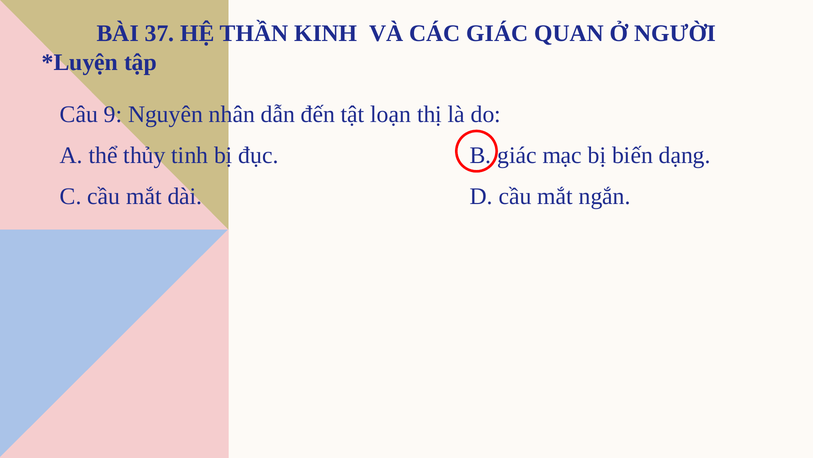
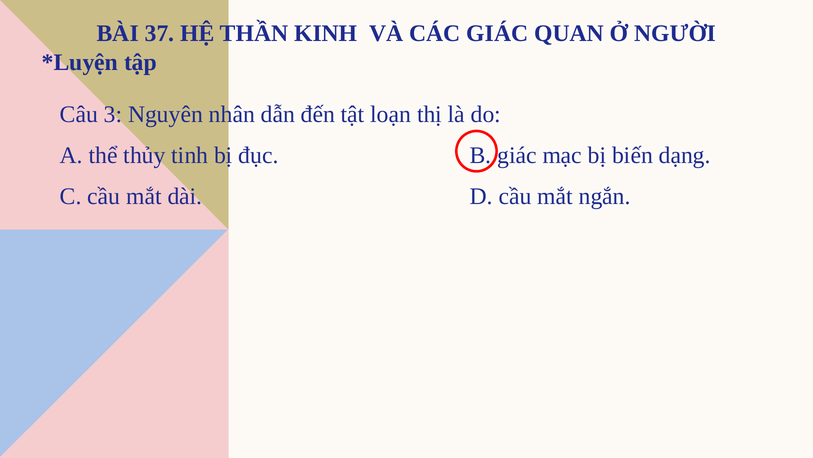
9: 9 -> 3
